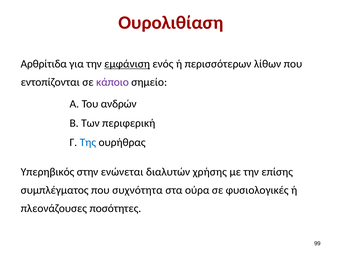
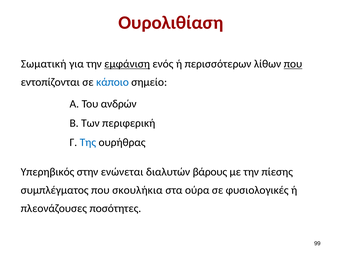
Αρθρίτιδα: Αρθρίτιδα -> Σωματική
που at (293, 64) underline: none -> present
κάποιο colour: purple -> blue
χρήσης: χρήσης -> βάρους
επίσης: επίσης -> πίεσης
συχνότητα: συχνότητα -> σκουλήκια
